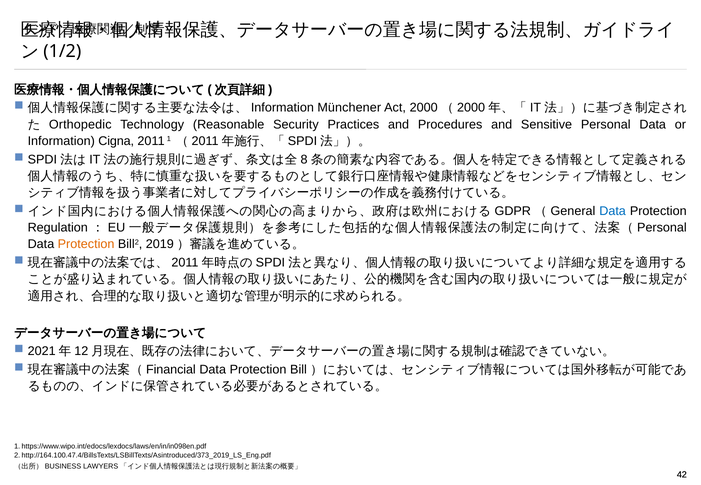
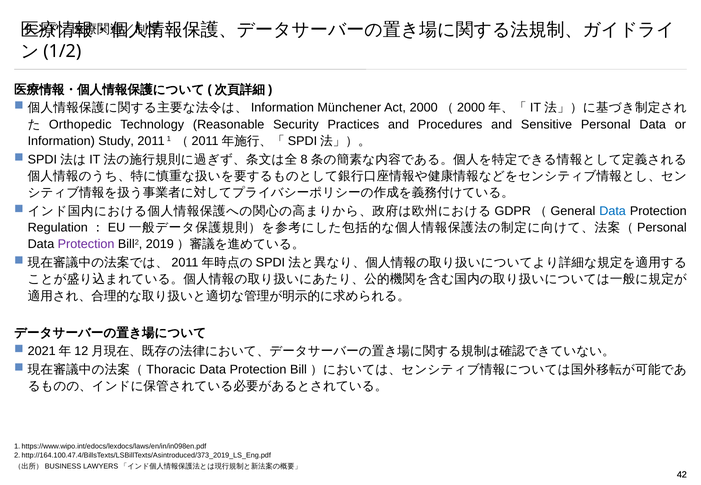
Cigna: Cigna -> Study
Protection at (86, 244) colour: orange -> purple
Financial: Financial -> Thoracic
